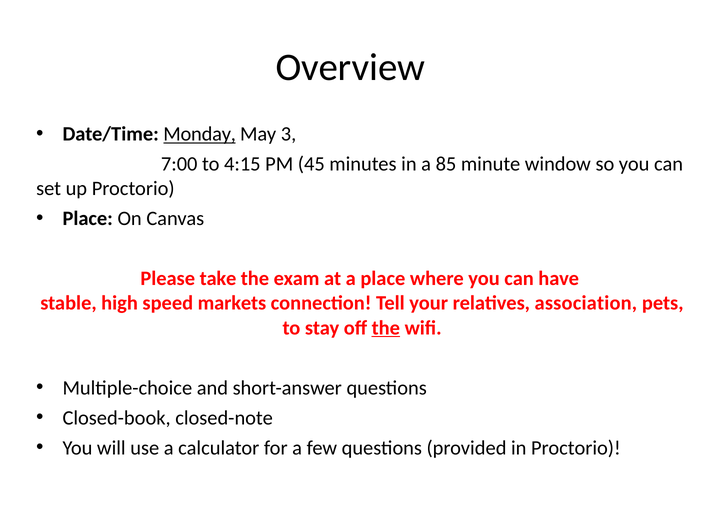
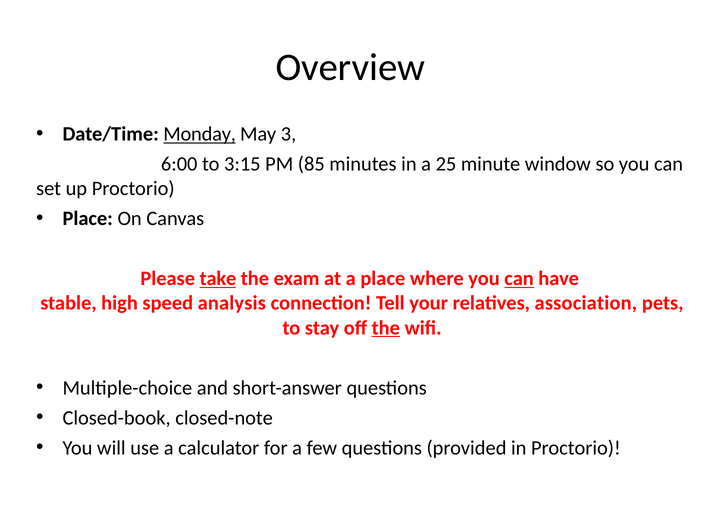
7:00: 7:00 -> 6:00
4:15: 4:15 -> 3:15
45: 45 -> 85
85: 85 -> 25
take underline: none -> present
can at (519, 279) underline: none -> present
markets: markets -> analysis
